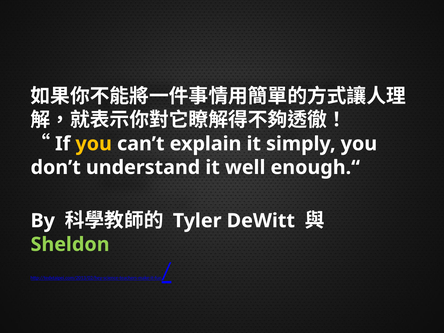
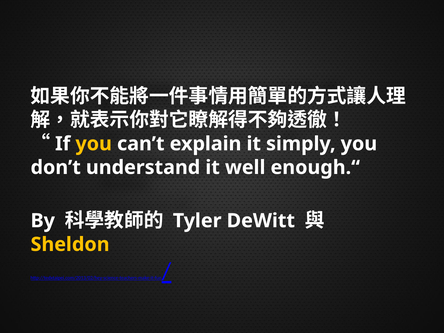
Sheldon colour: light green -> yellow
